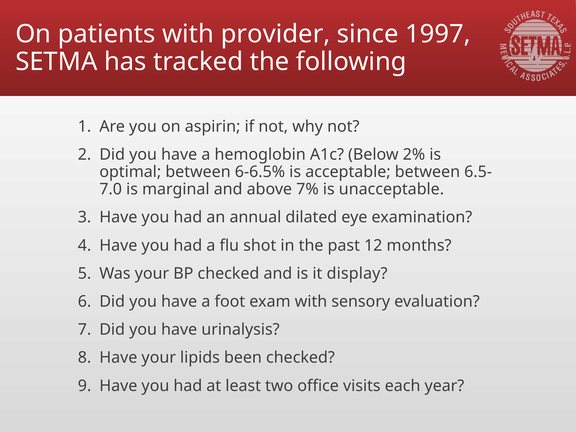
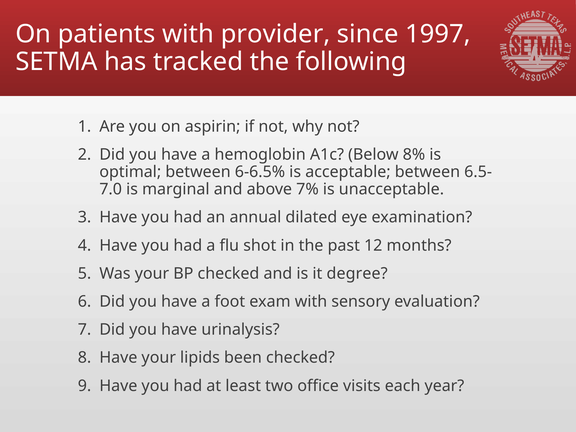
2%: 2% -> 8%
display: display -> degree
